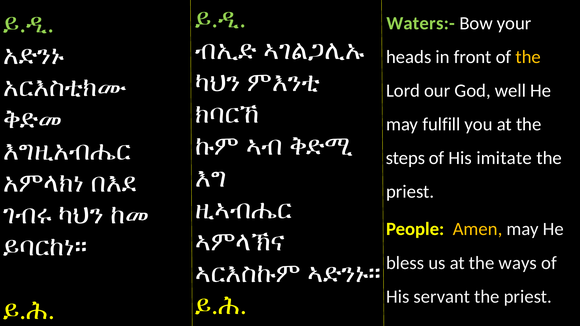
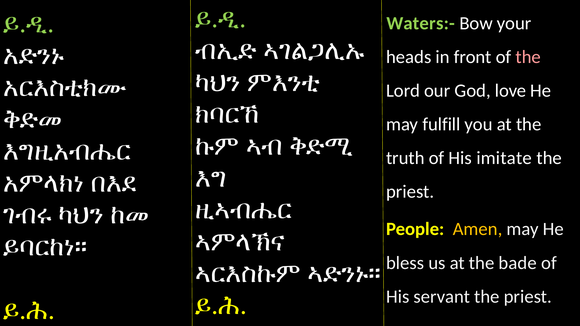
the at (528, 57) colour: yellow -> pink
well: well -> love
steps: steps -> truth
ways: ways -> bade
